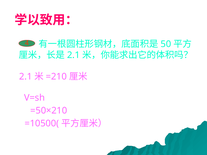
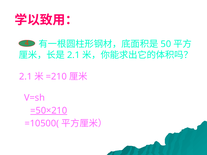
=50×210 underline: none -> present
